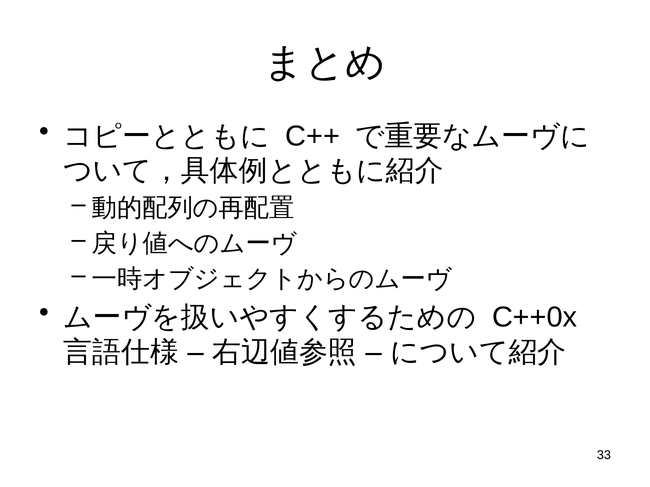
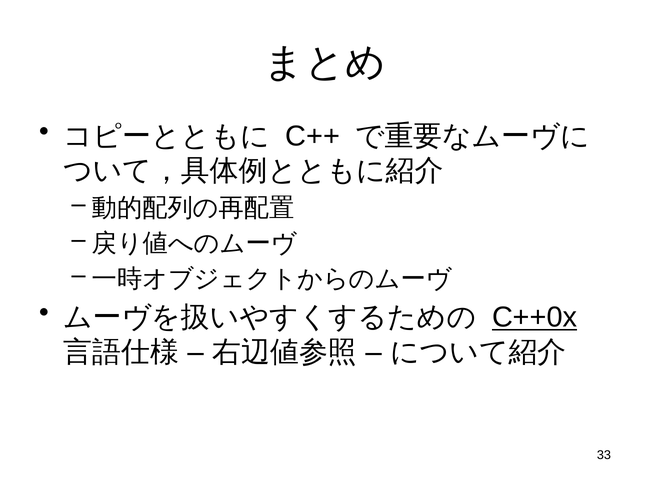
C++0x underline: none -> present
